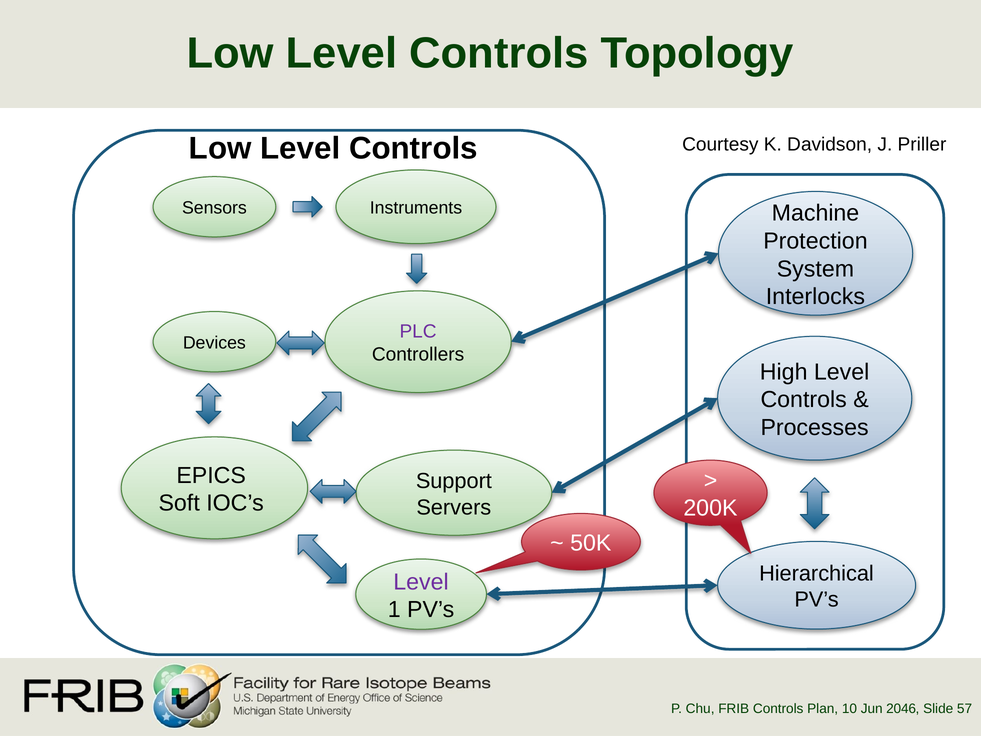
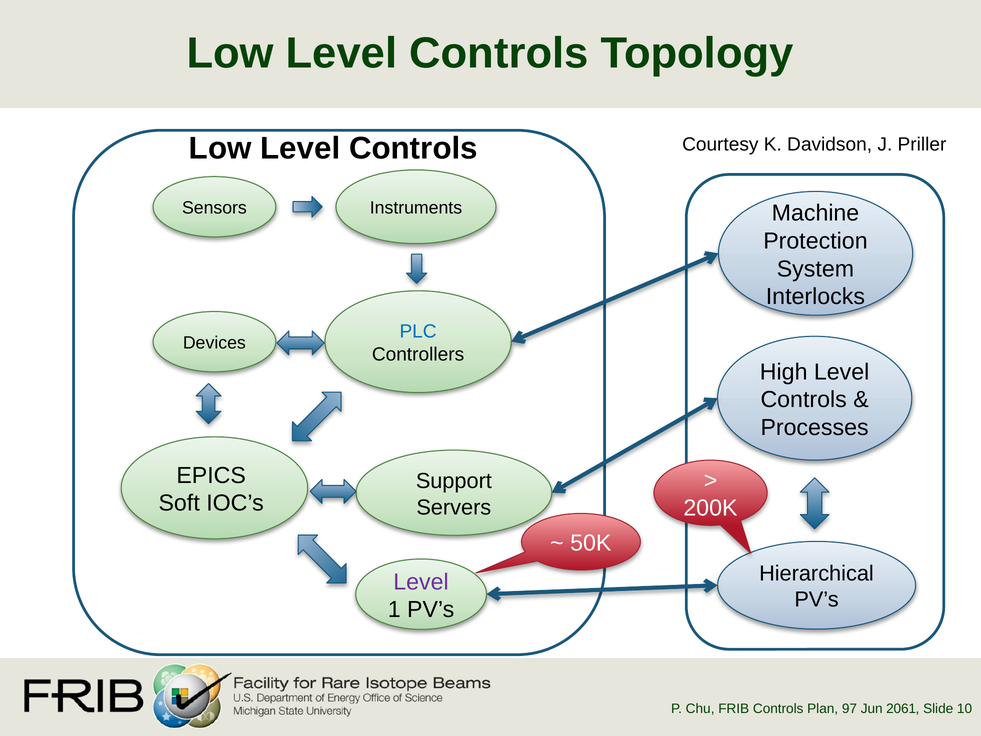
PLC colour: purple -> blue
10: 10 -> 97
2046: 2046 -> 2061
57: 57 -> 10
